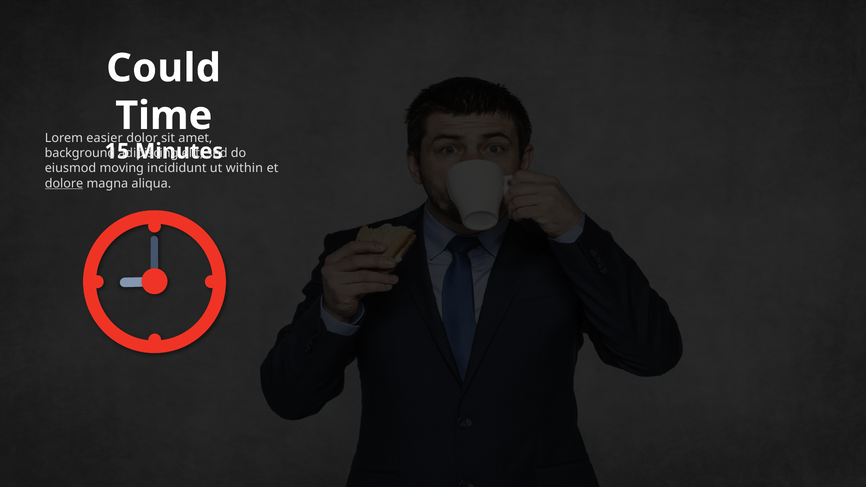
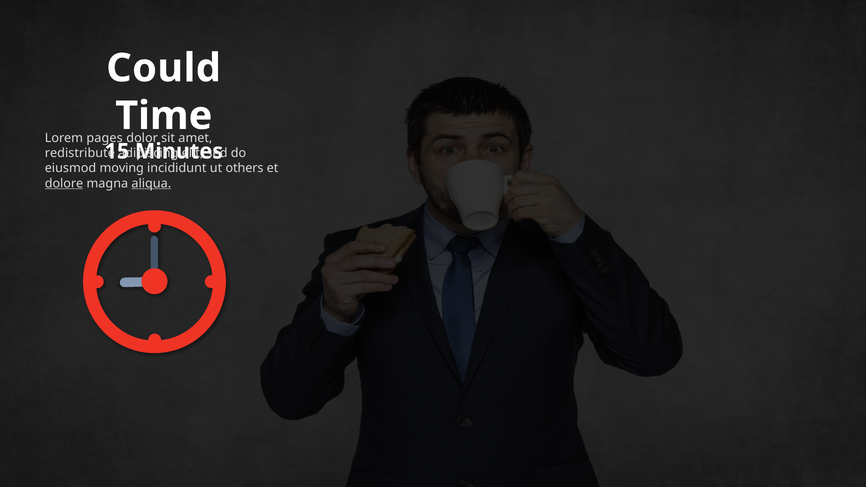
easier: easier -> pages
background: background -> redistribute
within: within -> others
aliqua underline: none -> present
